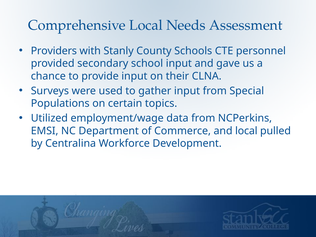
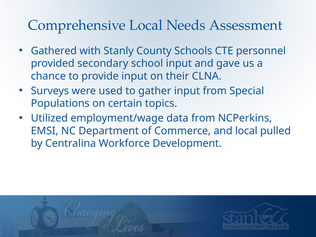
Providers: Providers -> Gathered
